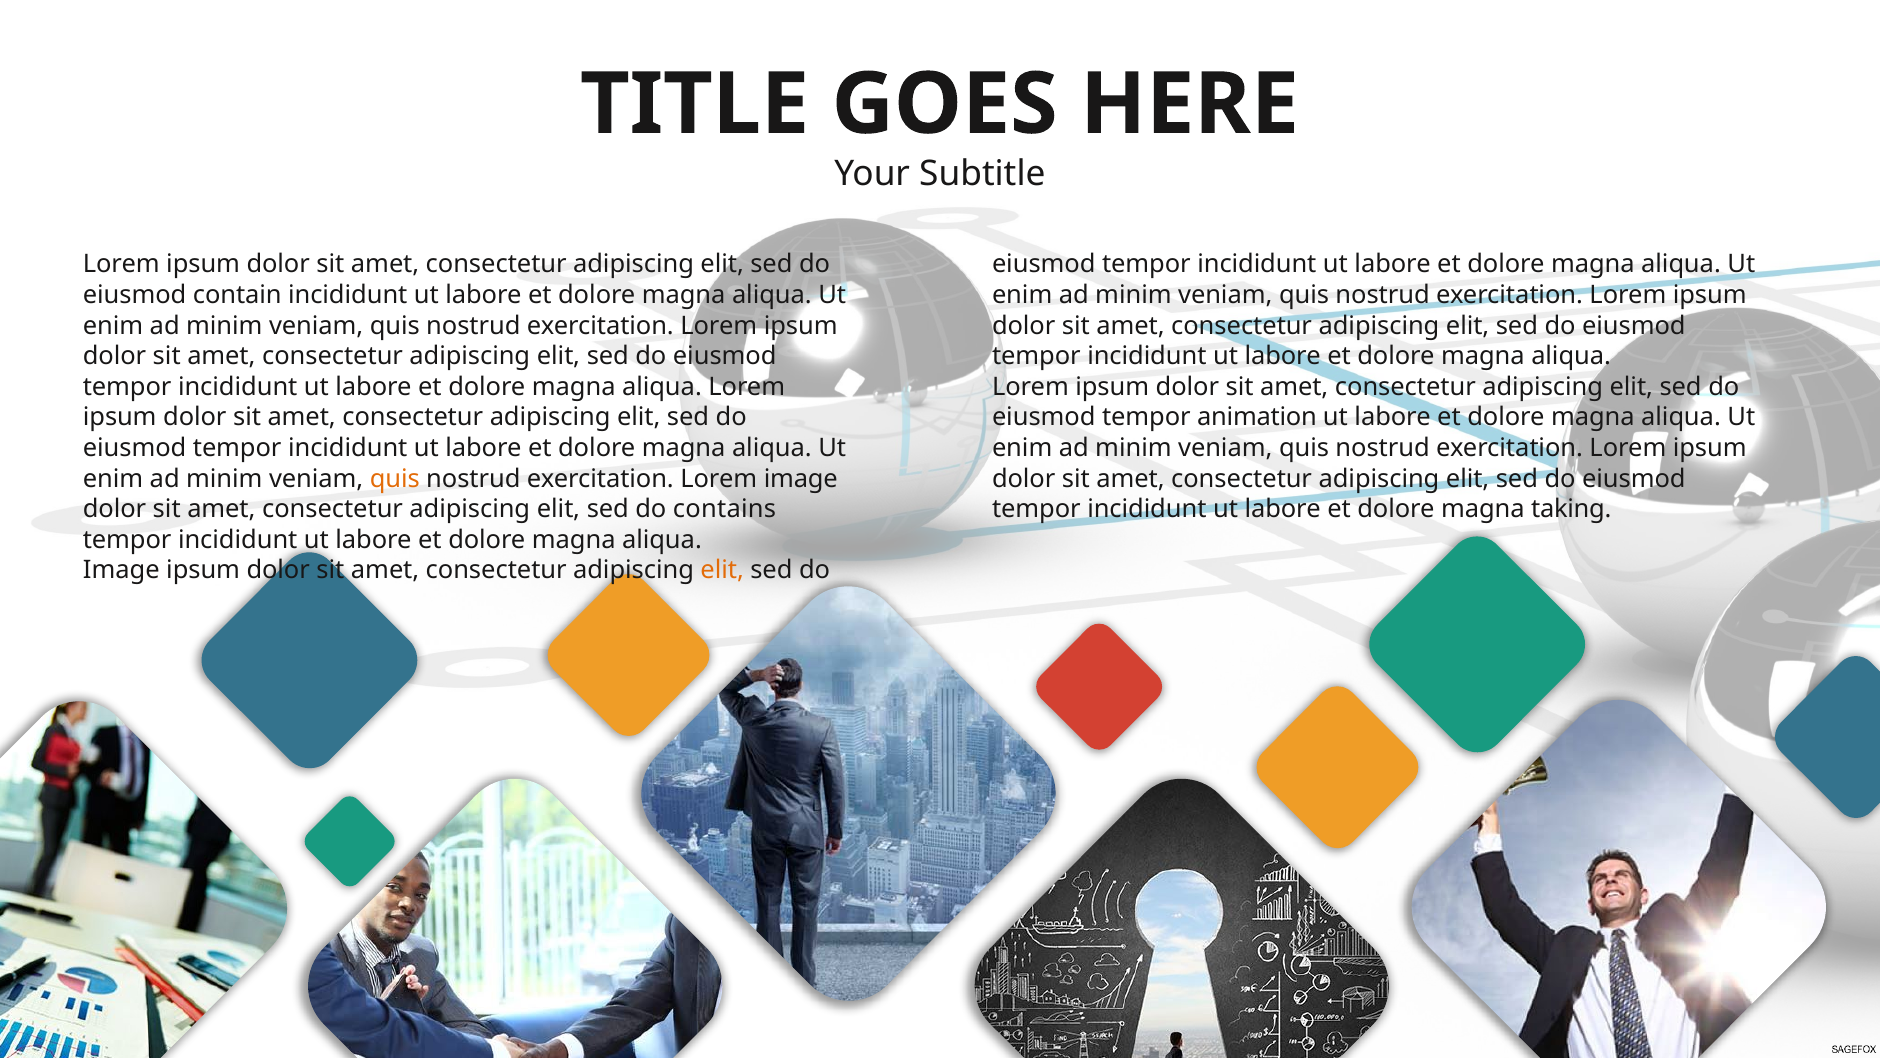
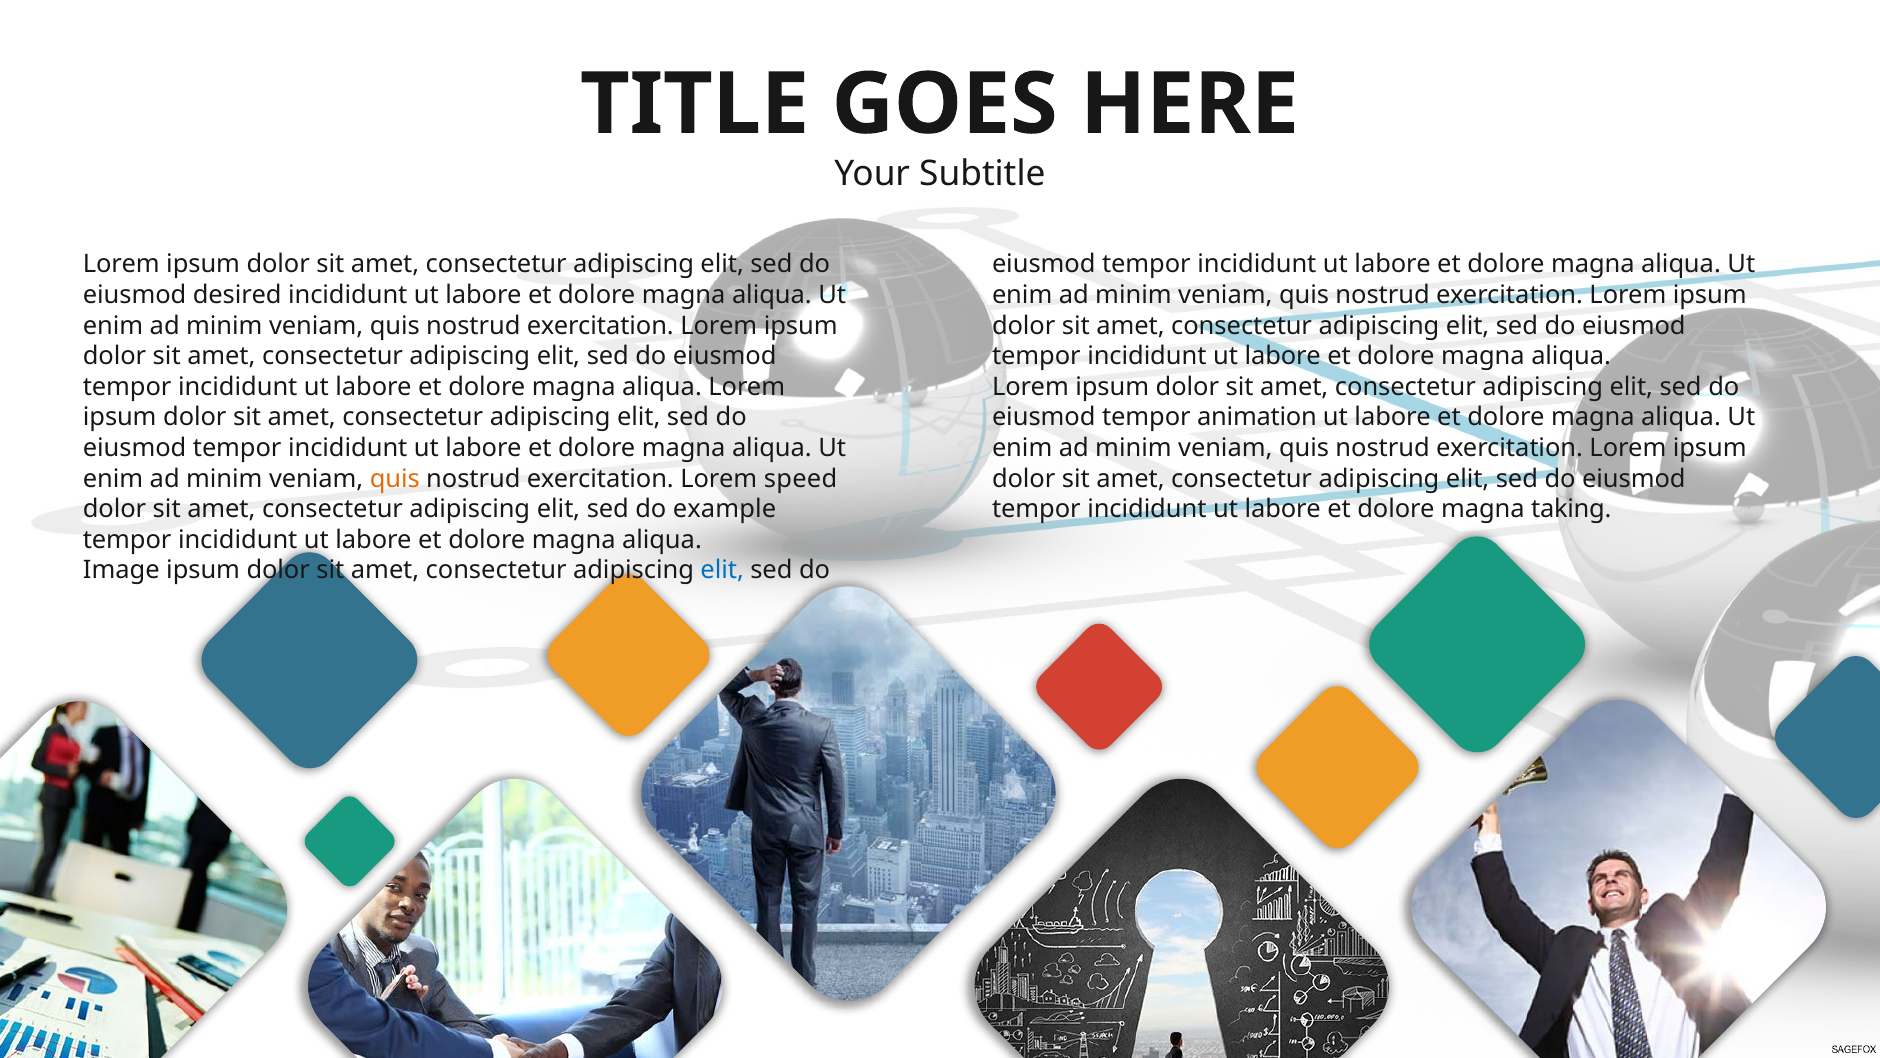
contain: contain -> desired
Lorem image: image -> speed
contains: contains -> example
elit at (722, 570) colour: orange -> blue
